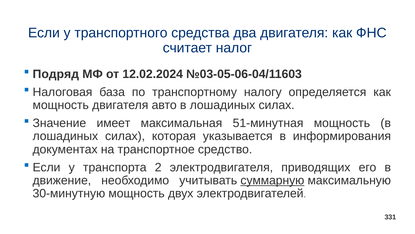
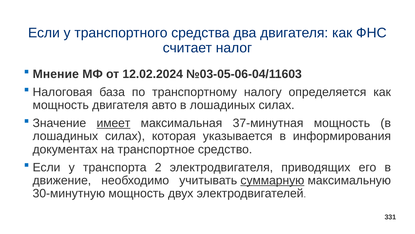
Подряд: Подряд -> Мнение
имеет underline: none -> present
51-минутная: 51-минутная -> 37-минутная
